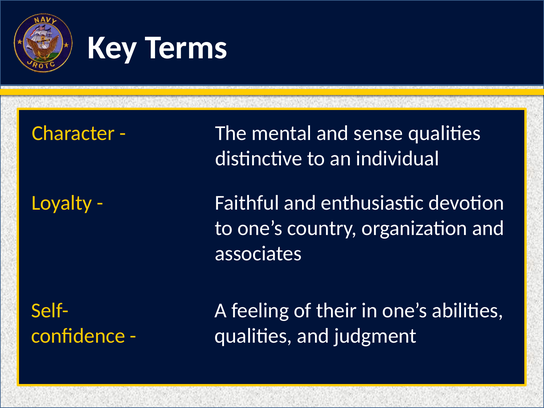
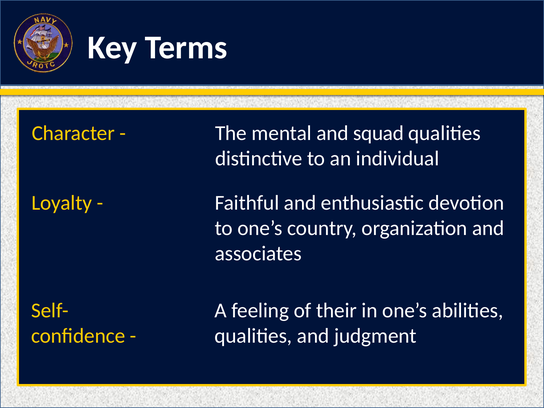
sense: sense -> squad
